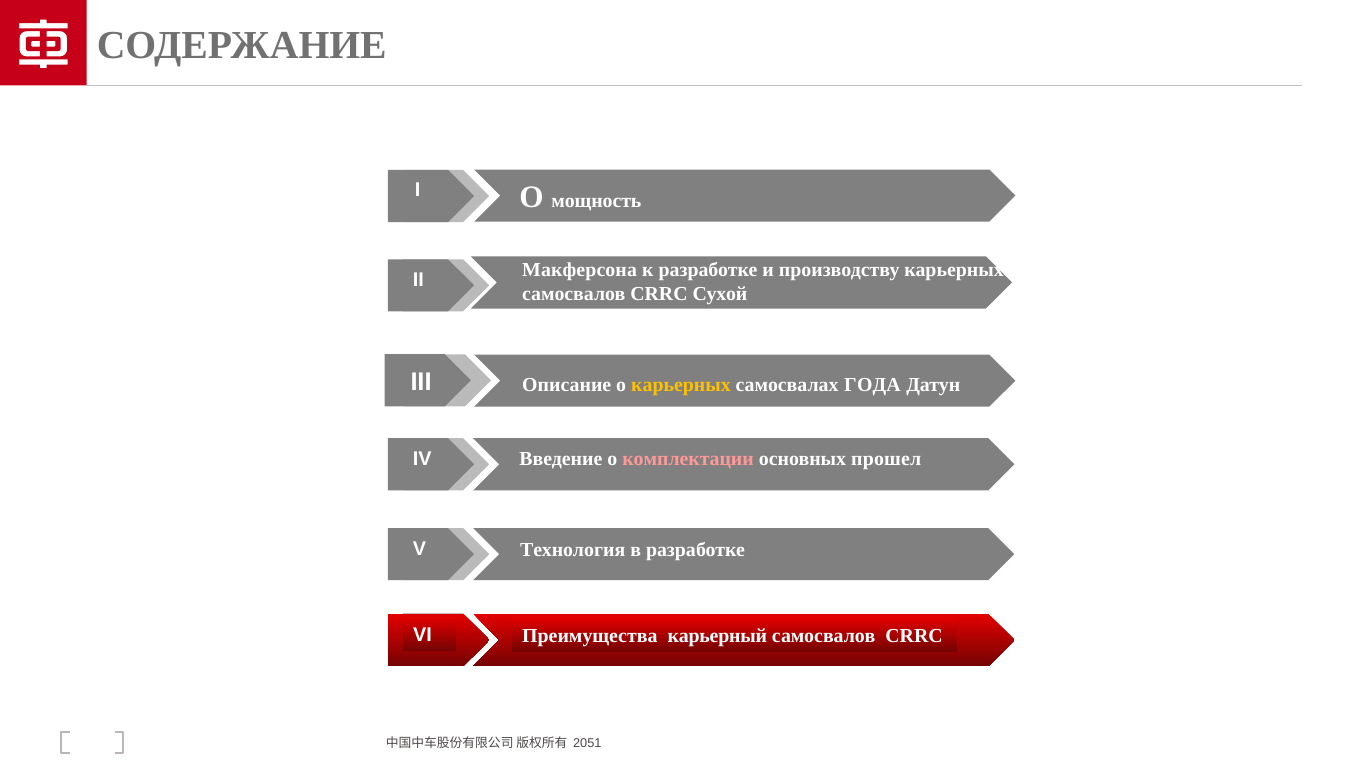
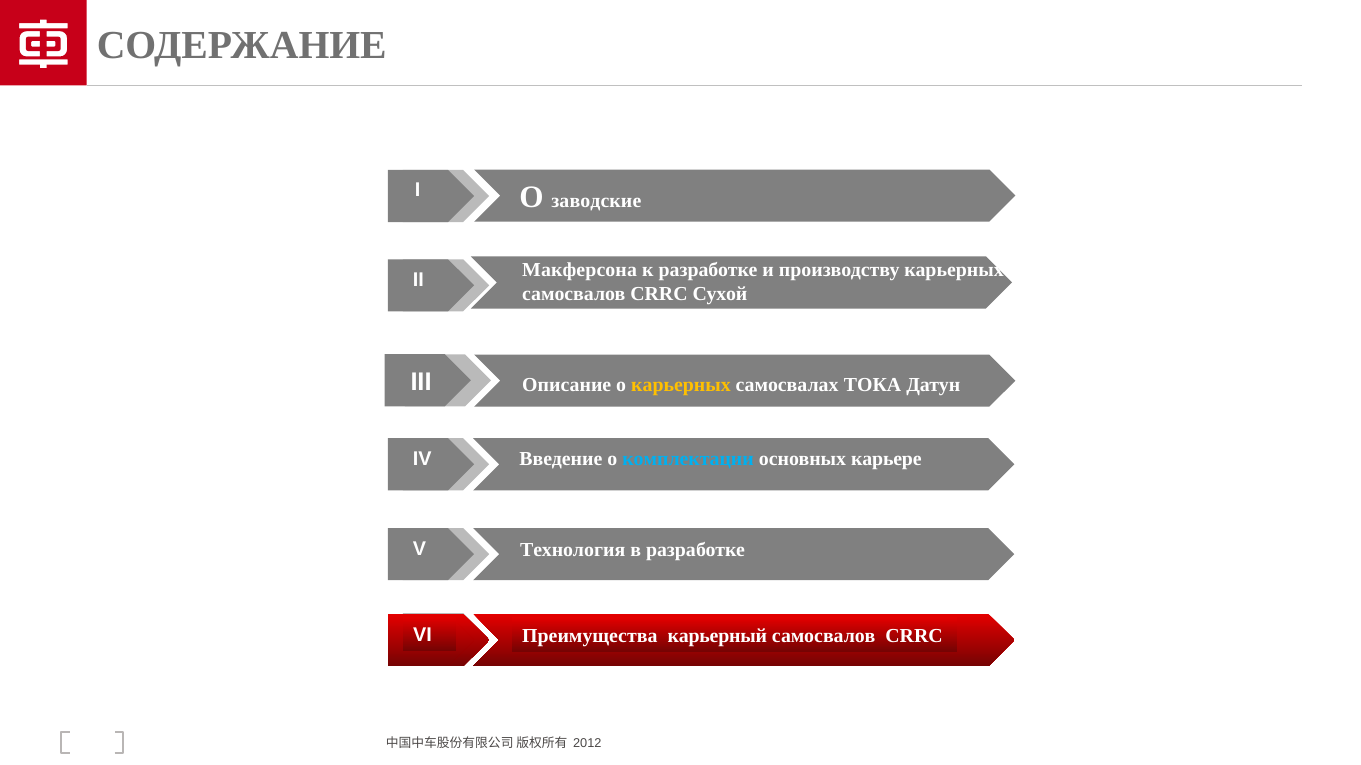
мощность: мощность -> заводские
ГОДА: ГОДА -> ТОКА
комплектации colour: pink -> light blue
прошел: прошел -> карьере
2051: 2051 -> 2012
